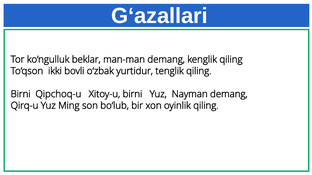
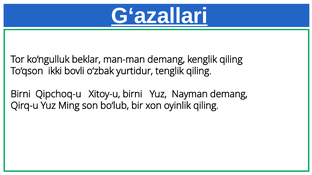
G‘azallari underline: none -> present
